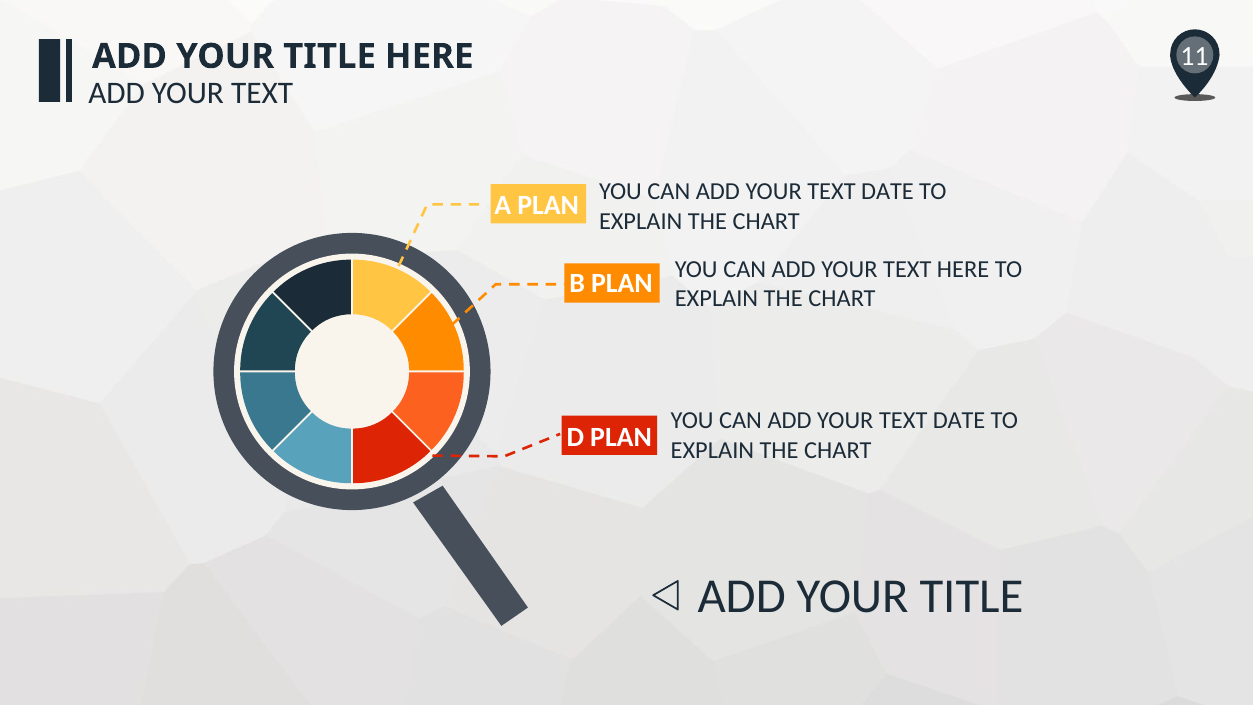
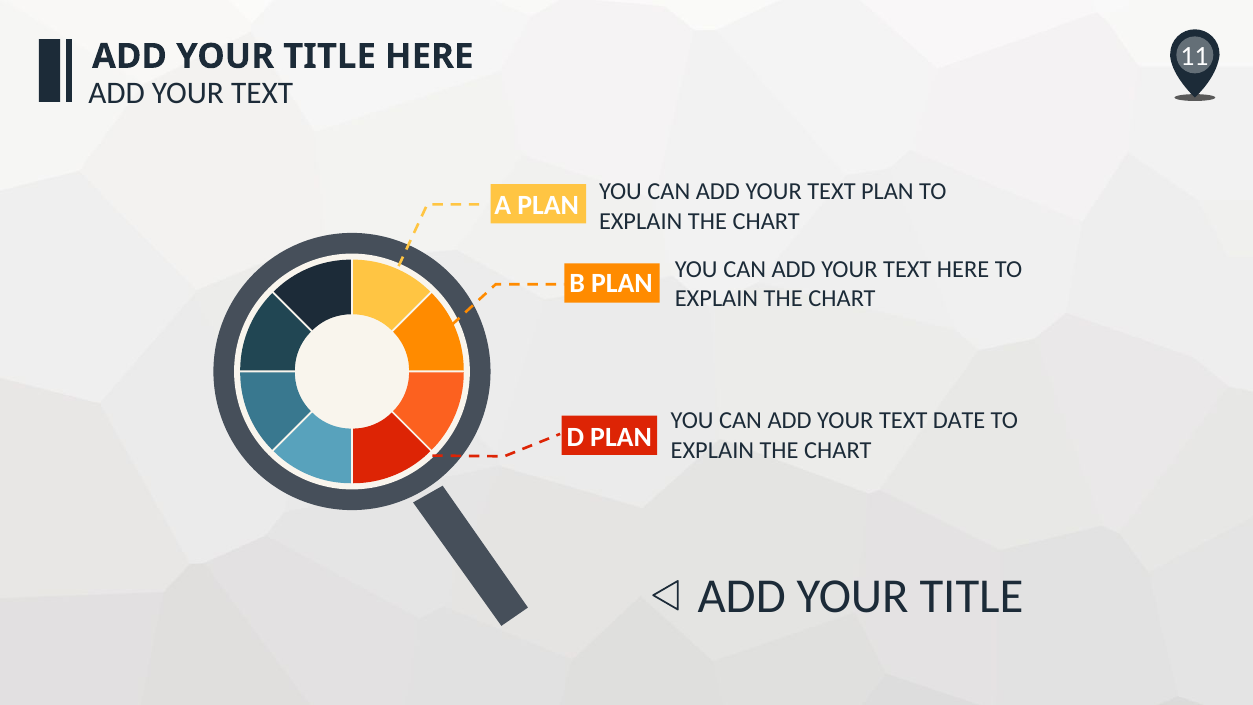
DATE at (887, 192): DATE -> PLAN
